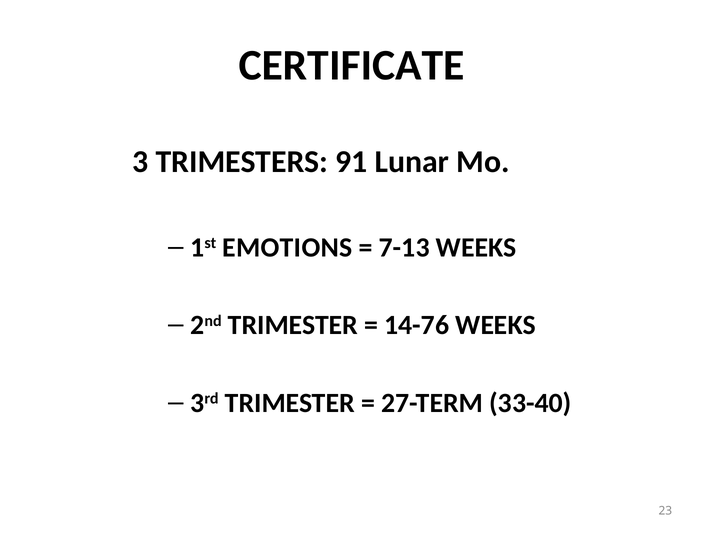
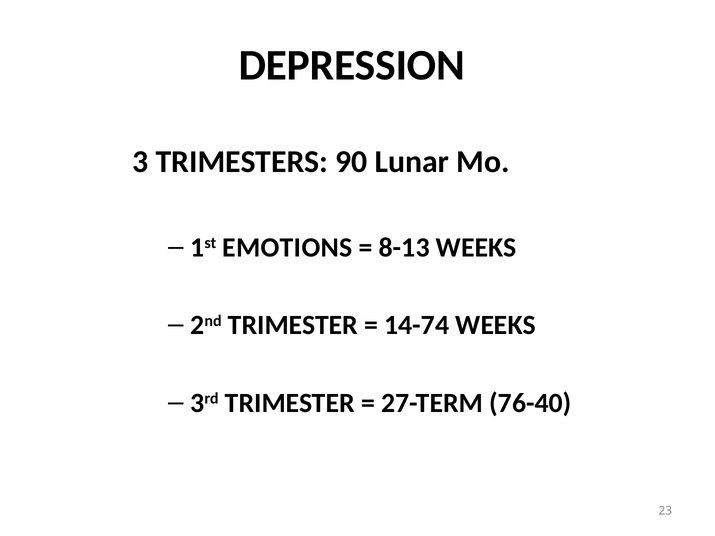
CERTIFICATE: CERTIFICATE -> DEPRESSION
91: 91 -> 90
7-13: 7-13 -> 8-13
14-76: 14-76 -> 14-74
33-40: 33-40 -> 76-40
